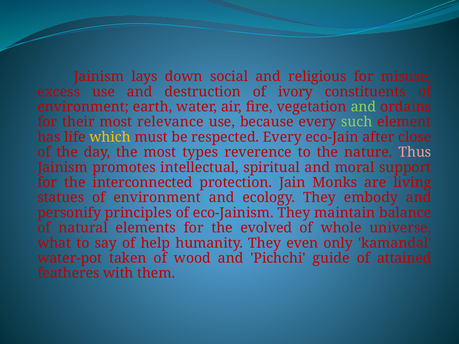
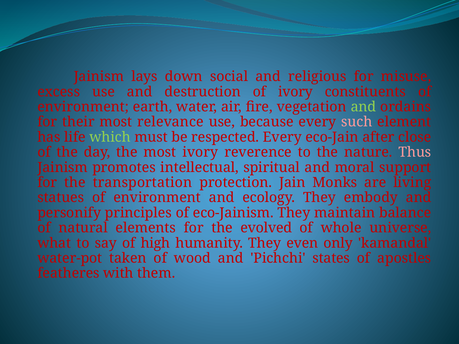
such colour: light green -> pink
which colour: yellow -> light green
most types: types -> ivory
interconnected: interconnected -> transportation
help: help -> high
guide: guide -> states
attained: attained -> apostles
